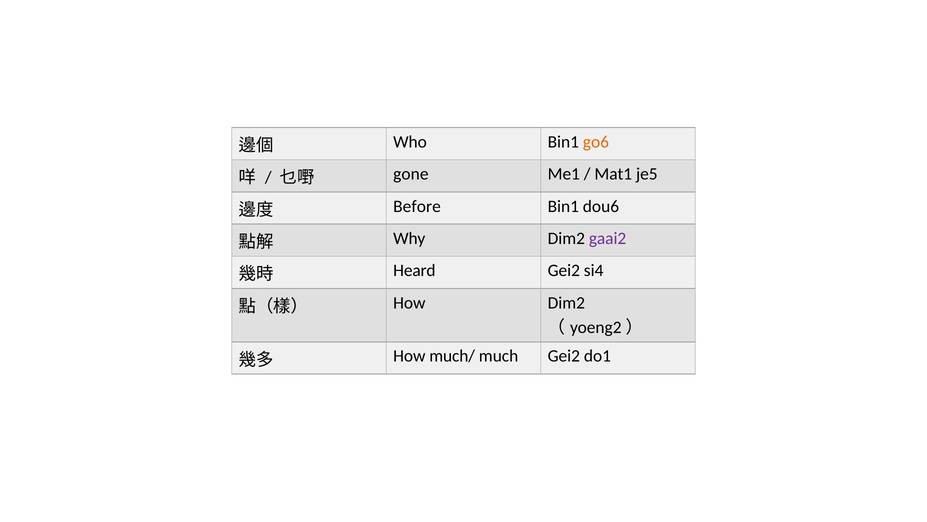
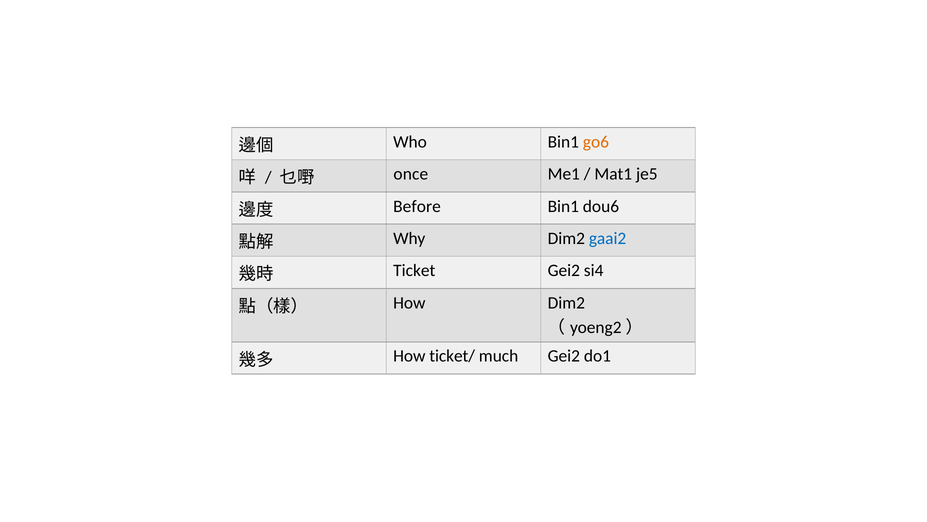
gone: gone -> once
gaai2 colour: purple -> blue
Heard: Heard -> Ticket
much/: much/ -> ticket/
